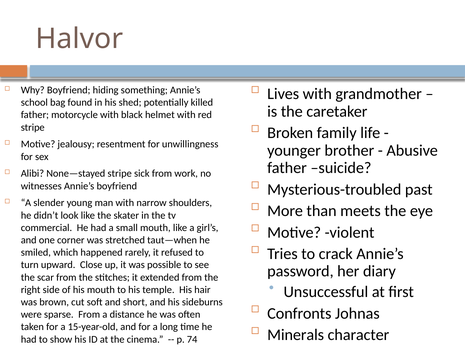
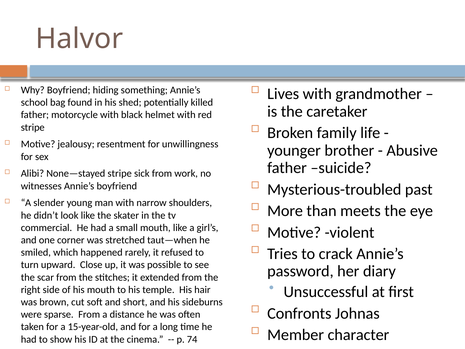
Minerals: Minerals -> Member
